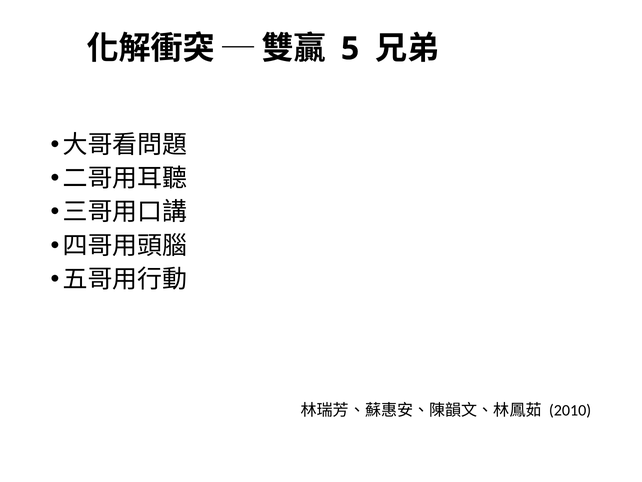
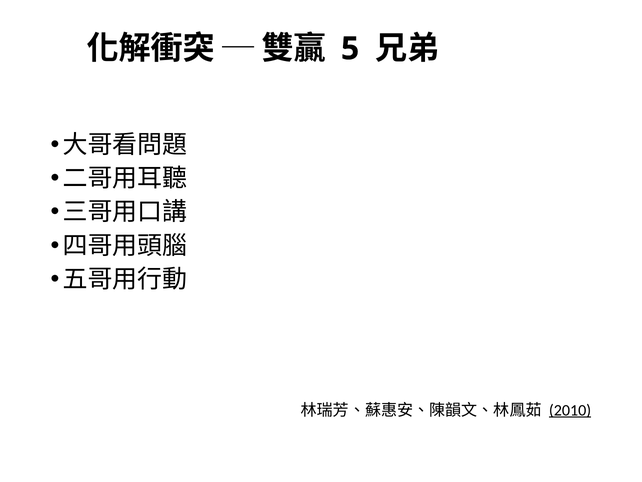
2010 underline: none -> present
